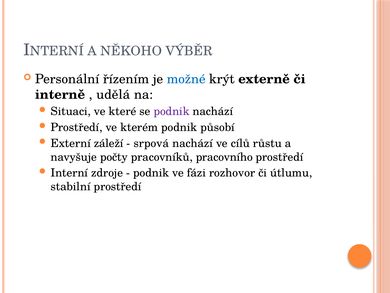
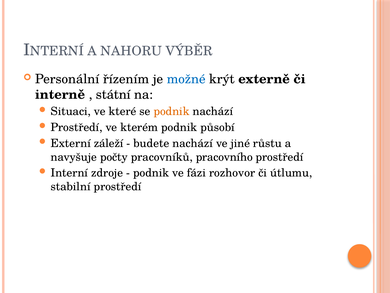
NĚKOHO: NĚKOHO -> NAHORU
udělá: udělá -> státní
podnik at (172, 111) colour: purple -> orange
srpová: srpová -> budete
cílů: cílů -> jiné
